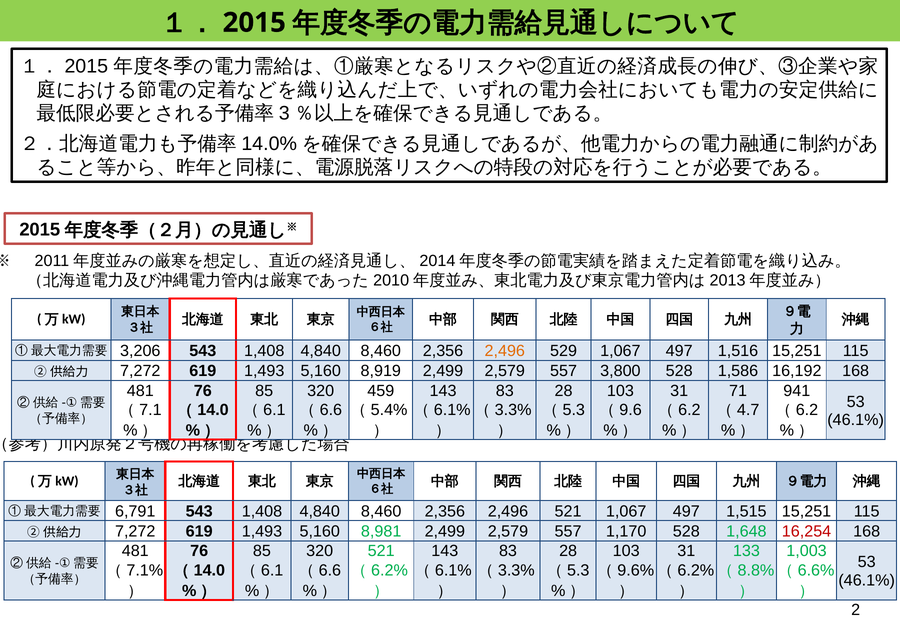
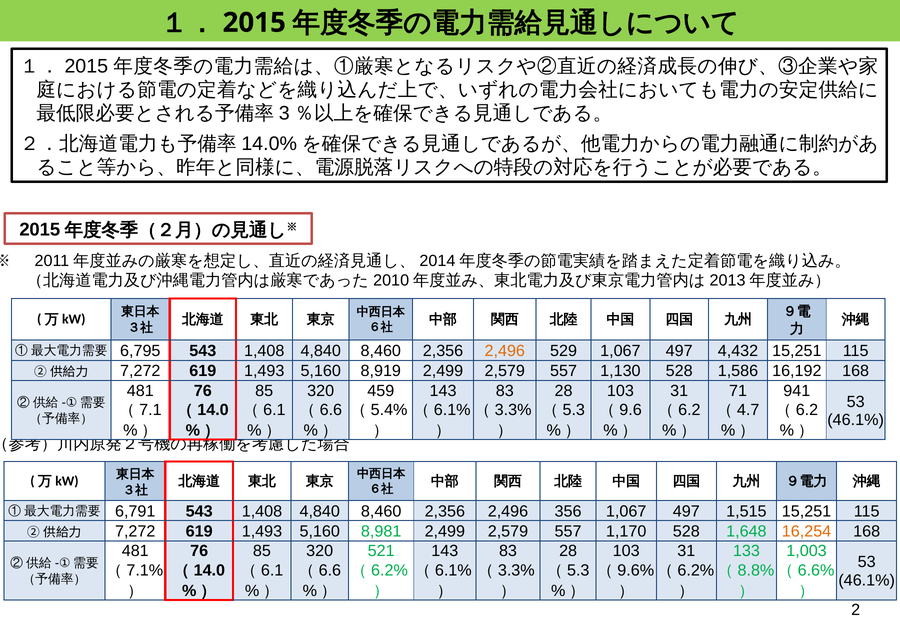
3,206: 3,206 -> 6,795
1,516: 1,516 -> 4,432
3,800: 3,800 -> 1,130
2,496 521: 521 -> 356
16,254 colour: red -> orange
